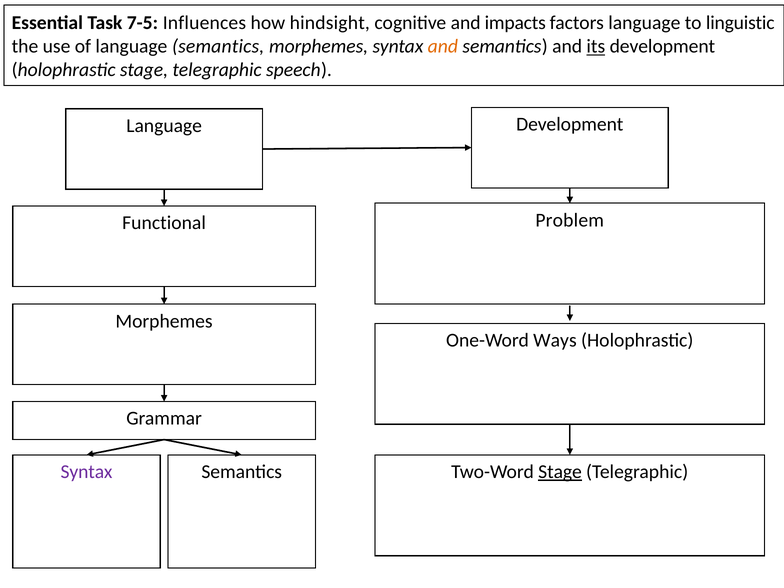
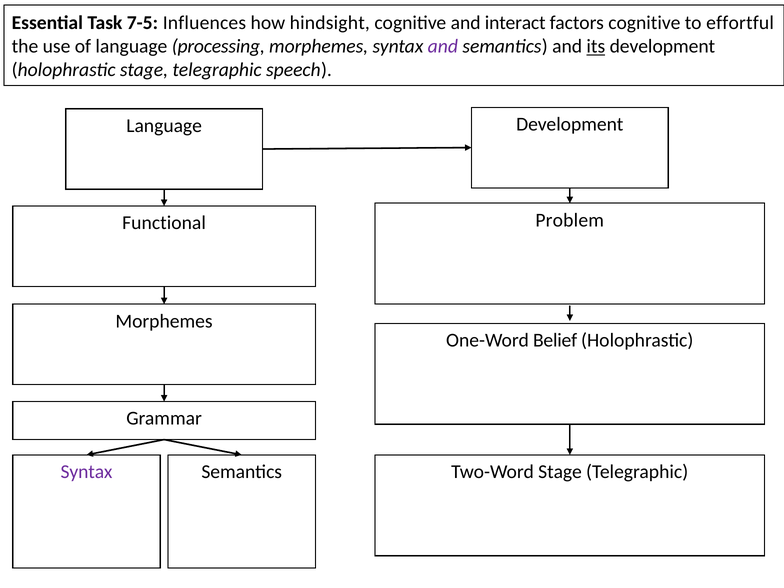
impacts: impacts -> interact
factors language: language -> cognitive
linguistic: linguistic -> effortful
language semantics: semantics -> processing
and at (443, 46) colour: orange -> purple
Ways: Ways -> Belief
Stage at (560, 472) underline: present -> none
